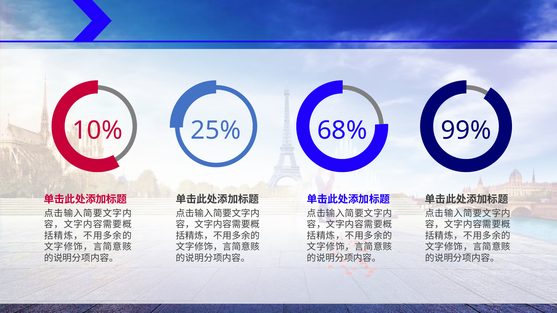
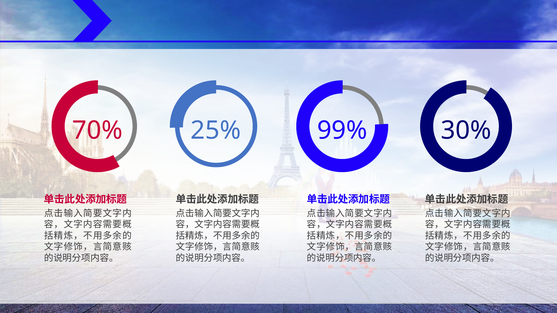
10%: 10% -> 70%
68%: 68% -> 99%
99%: 99% -> 30%
